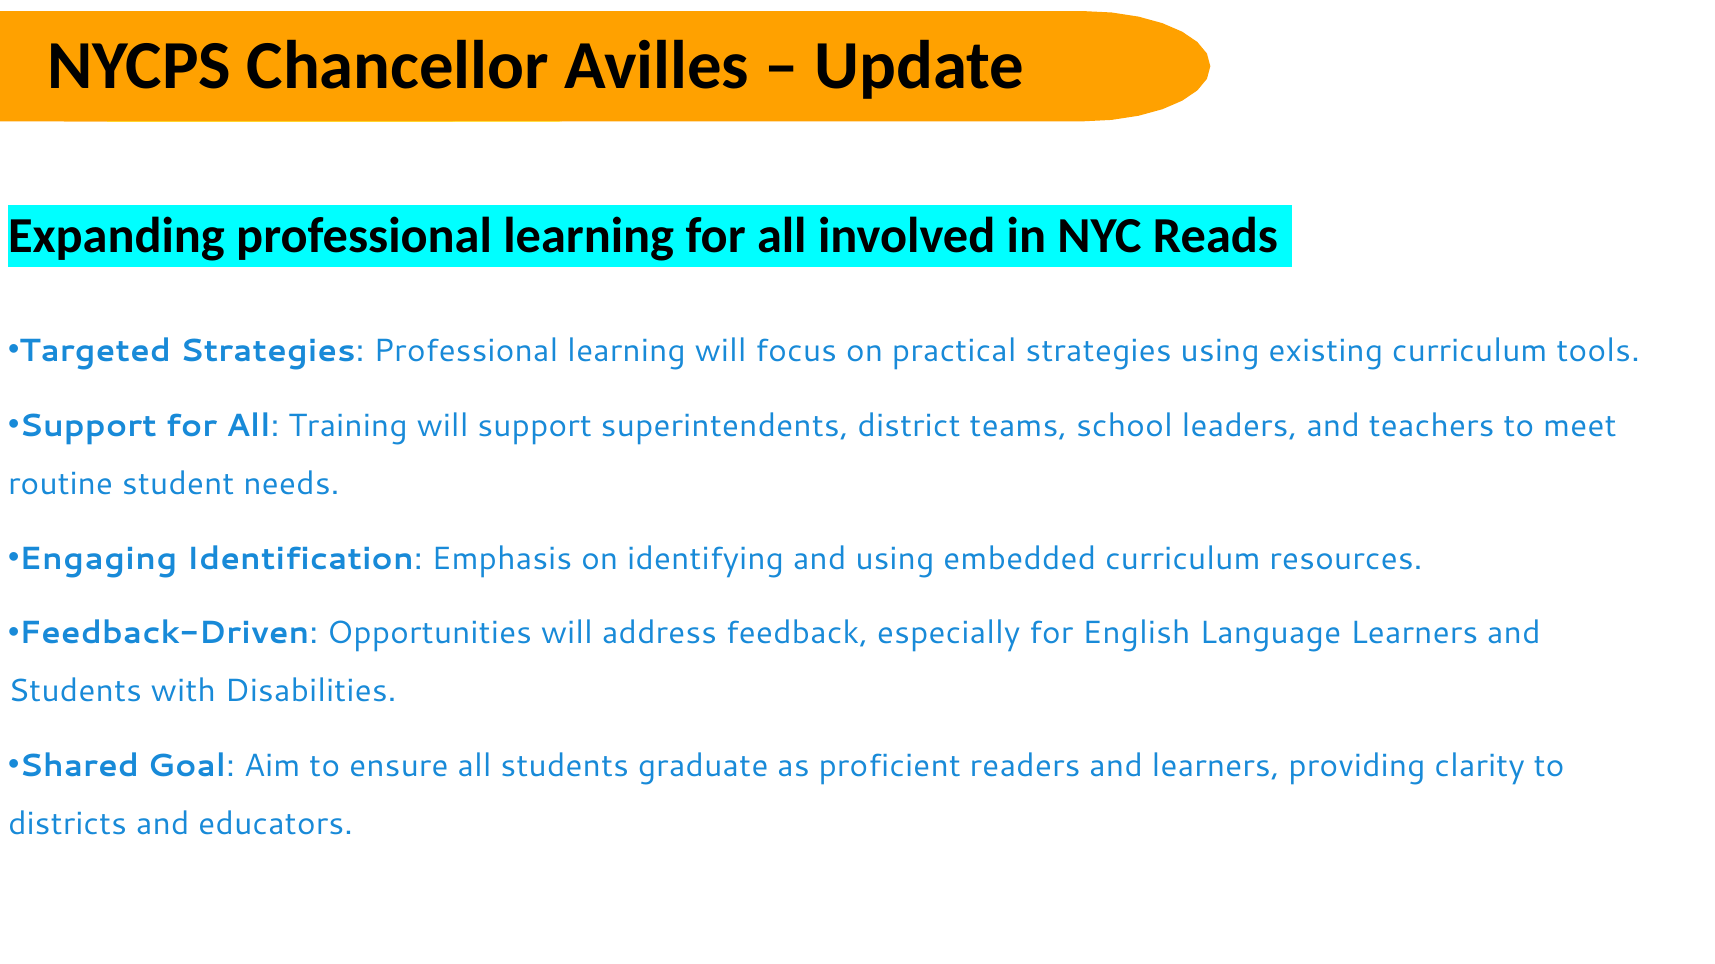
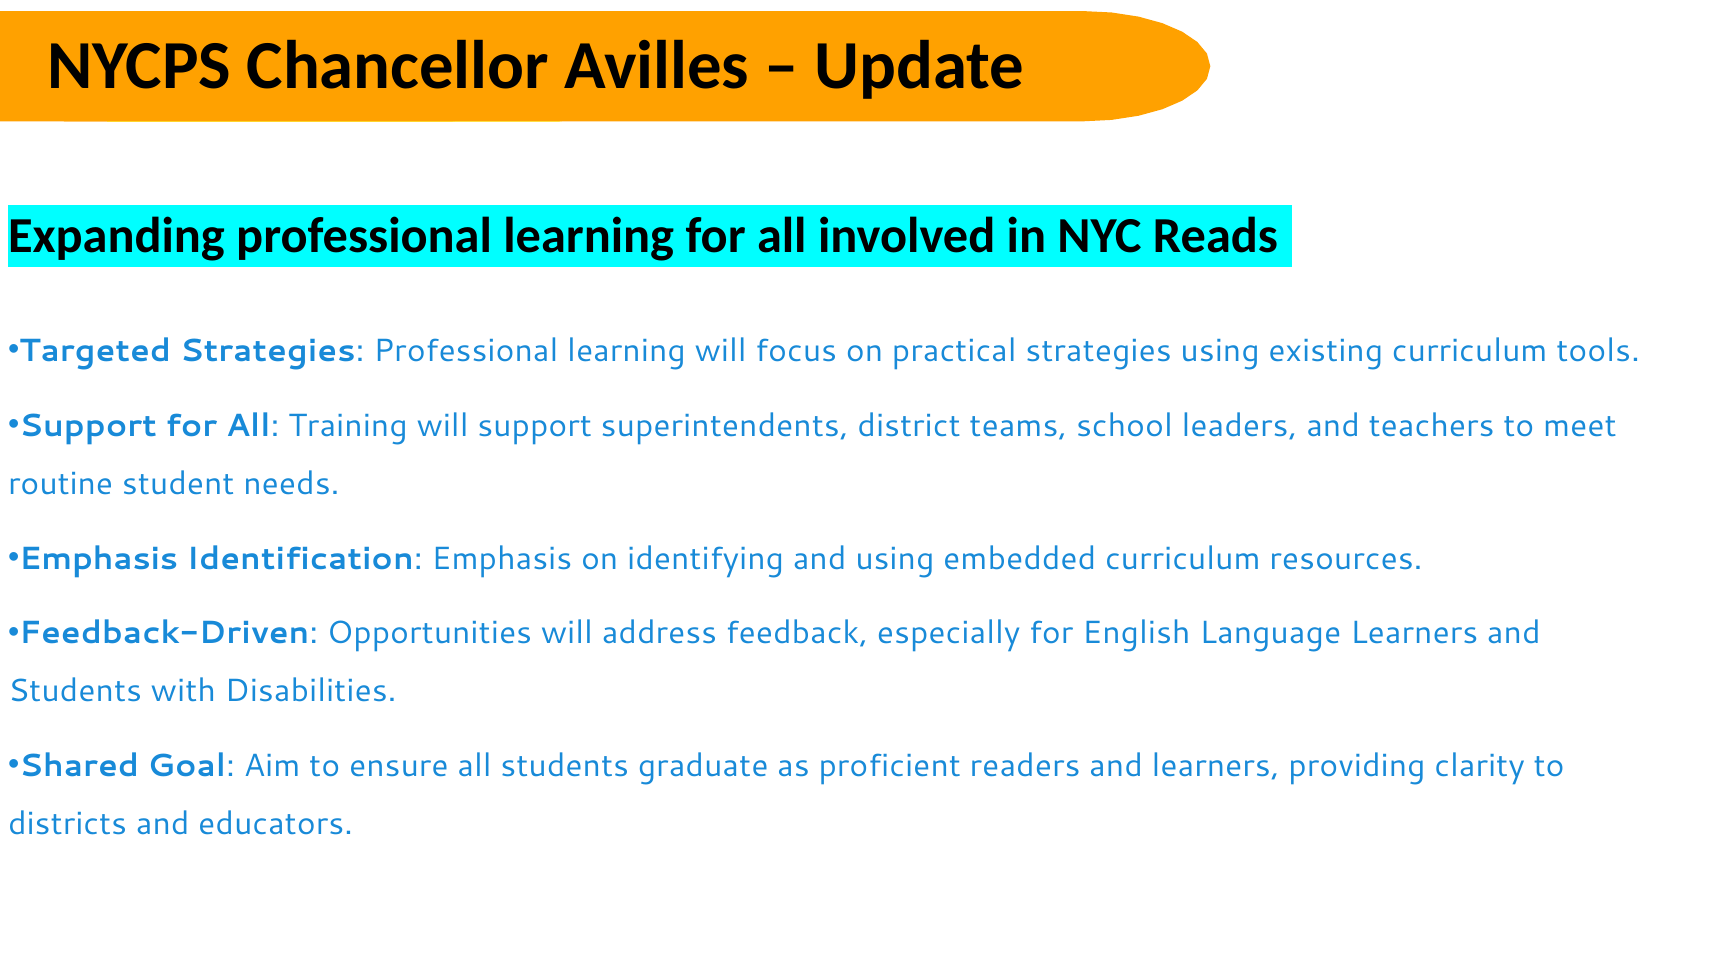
Engaging at (98, 559): Engaging -> Emphasis
